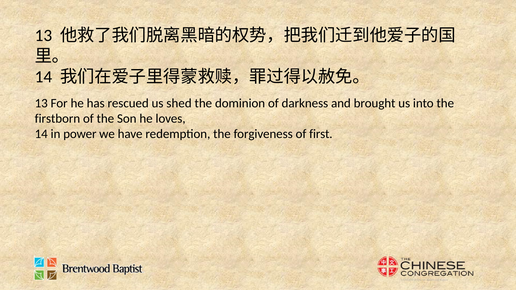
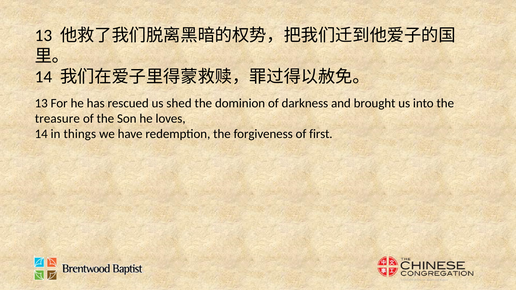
firstborn: firstborn -> treasure
power: power -> things
